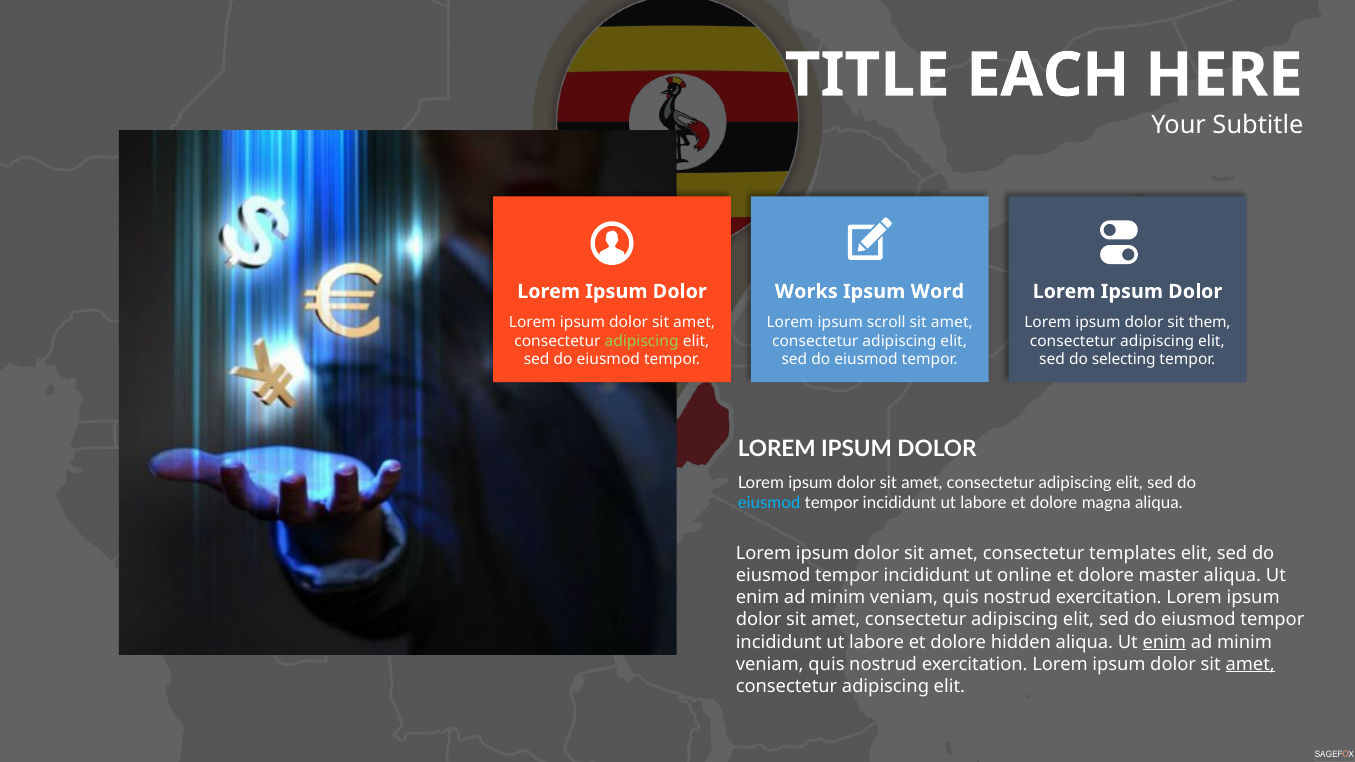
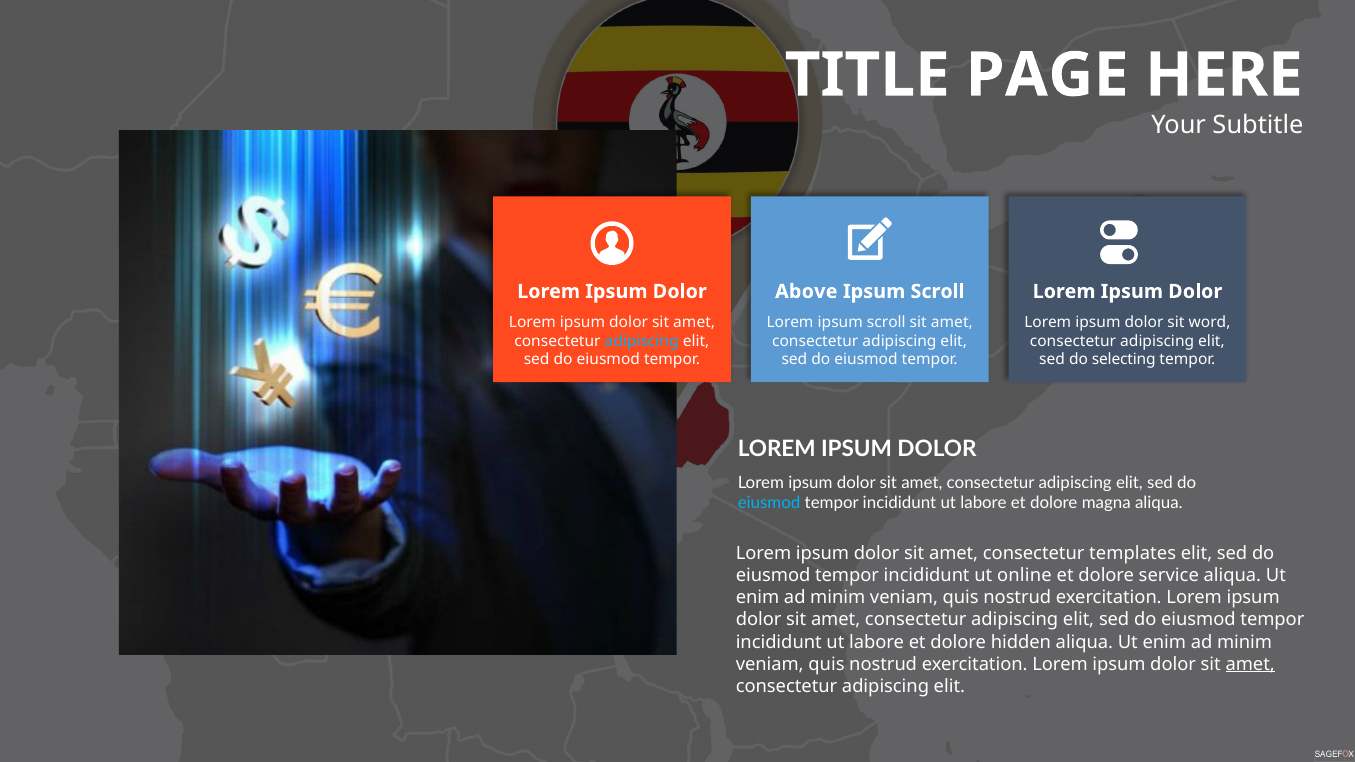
EACH: EACH -> PAGE
Works: Works -> Above
Word at (937, 292): Word -> Scroll
them: them -> word
adipiscing at (642, 341) colour: light green -> light blue
master: master -> service
enim at (1164, 642) underline: present -> none
